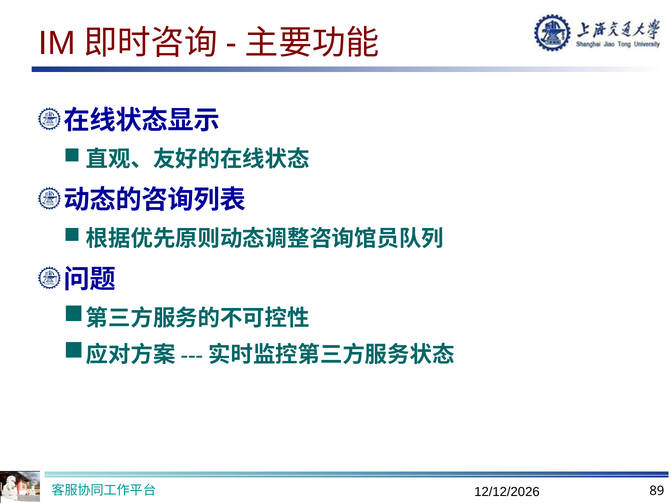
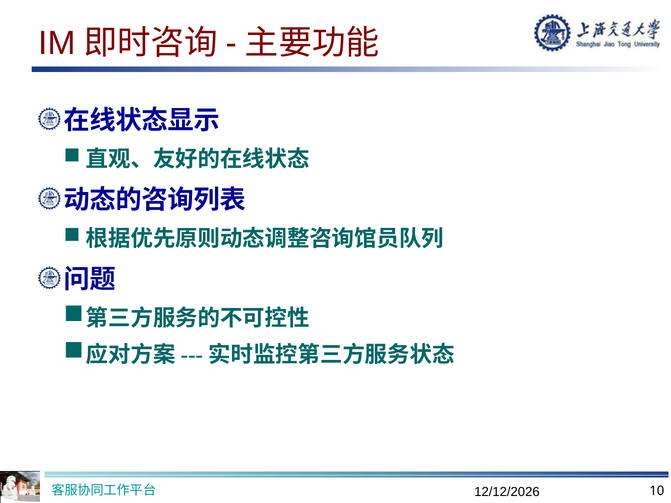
89: 89 -> 10
